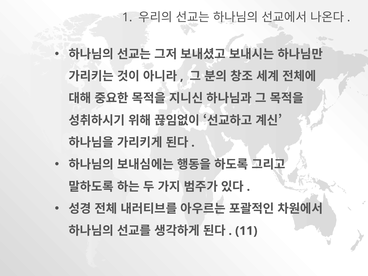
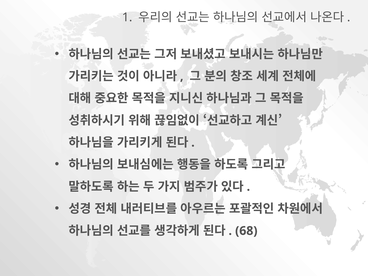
11: 11 -> 68
